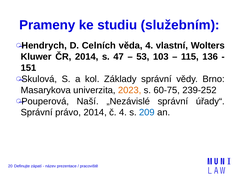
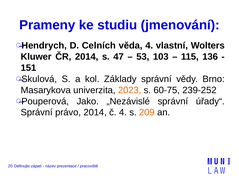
služebním: služebním -> jmenování
Naší: Naší -> Jako
209 colour: blue -> orange
